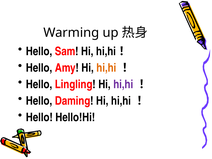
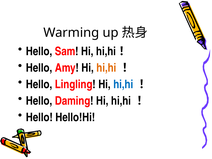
hi,hi at (123, 84) colour: purple -> blue
